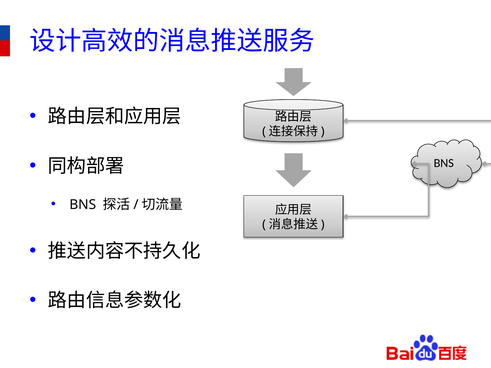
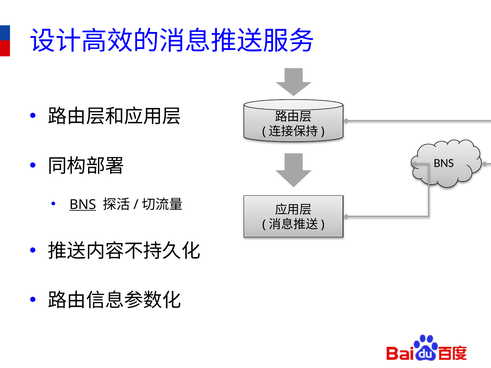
BNS at (83, 205) underline: none -> present
